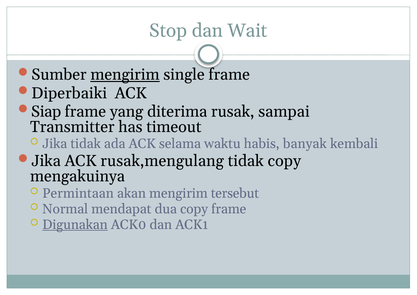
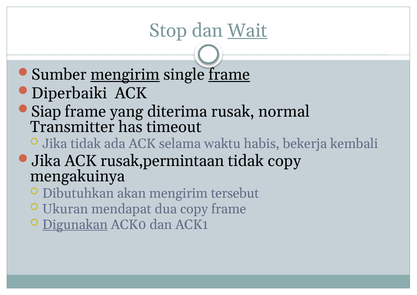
Wait underline: none -> present
frame at (229, 75) underline: none -> present
sampai: sampai -> normal
banyak: banyak -> bekerja
rusak,mengulang: rusak,mengulang -> rusak,permintaan
Permintaan: Permintaan -> Dibutuhkan
Normal: Normal -> Ukuran
